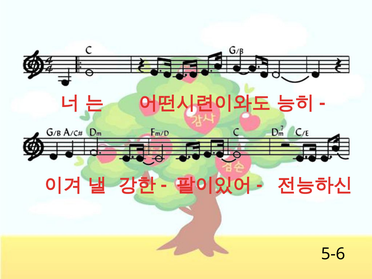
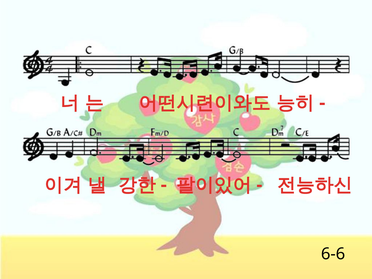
5-6: 5-6 -> 6-6
